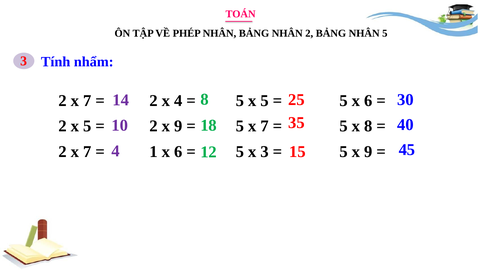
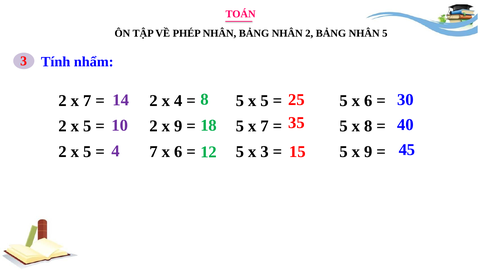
7 at (87, 152): 7 -> 5
1 at (154, 152): 1 -> 7
